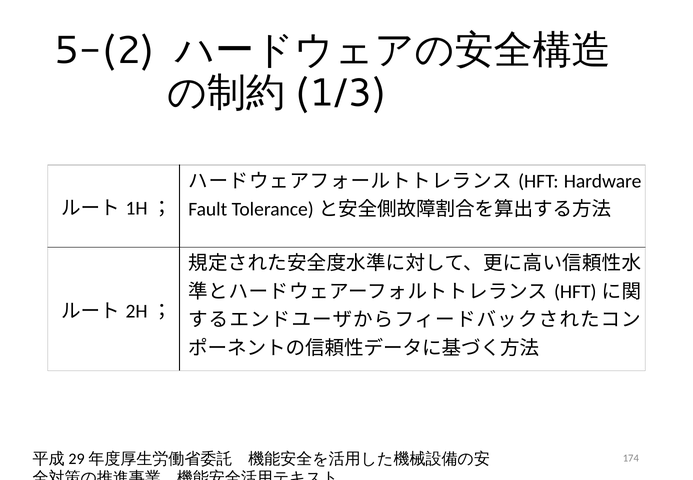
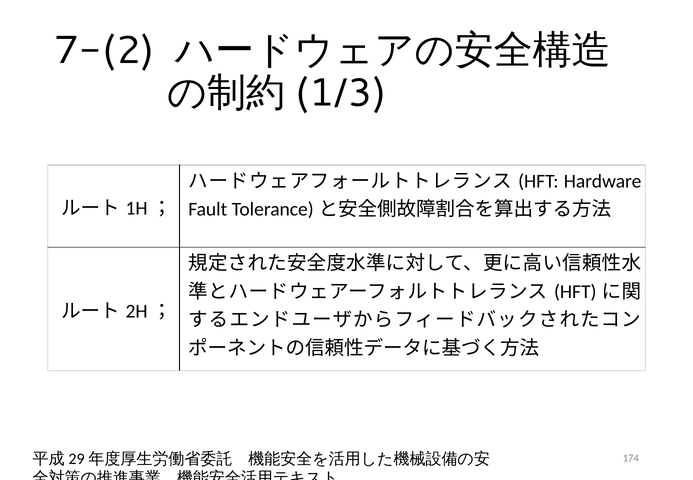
5-(2: 5-(2 -> 7-(2
